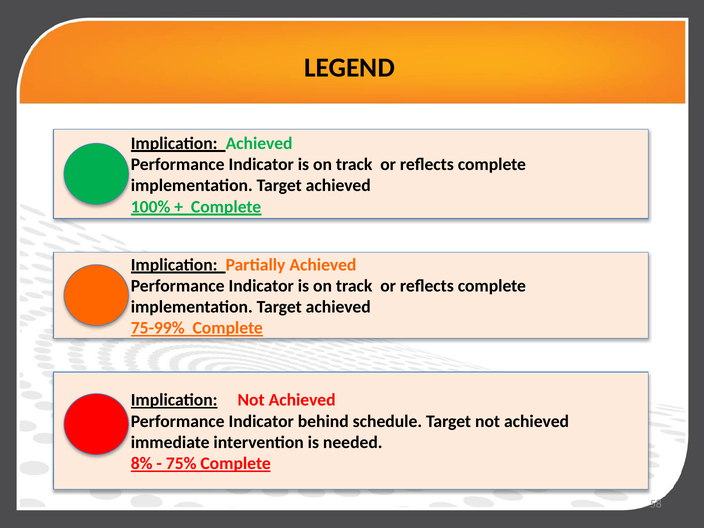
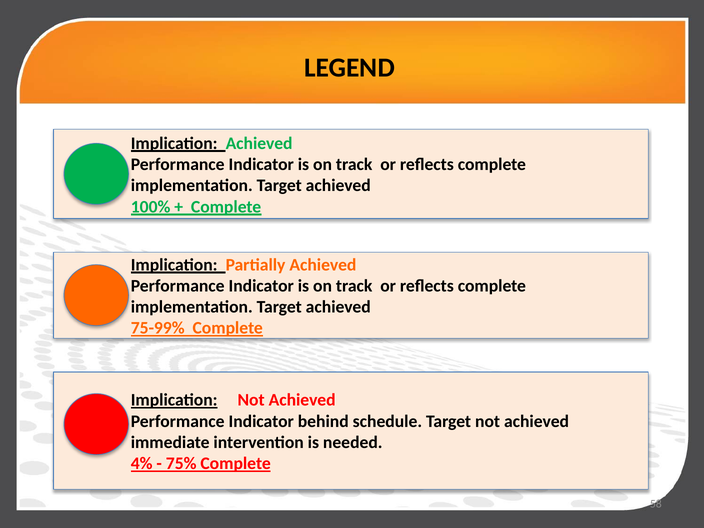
8%: 8% -> 4%
